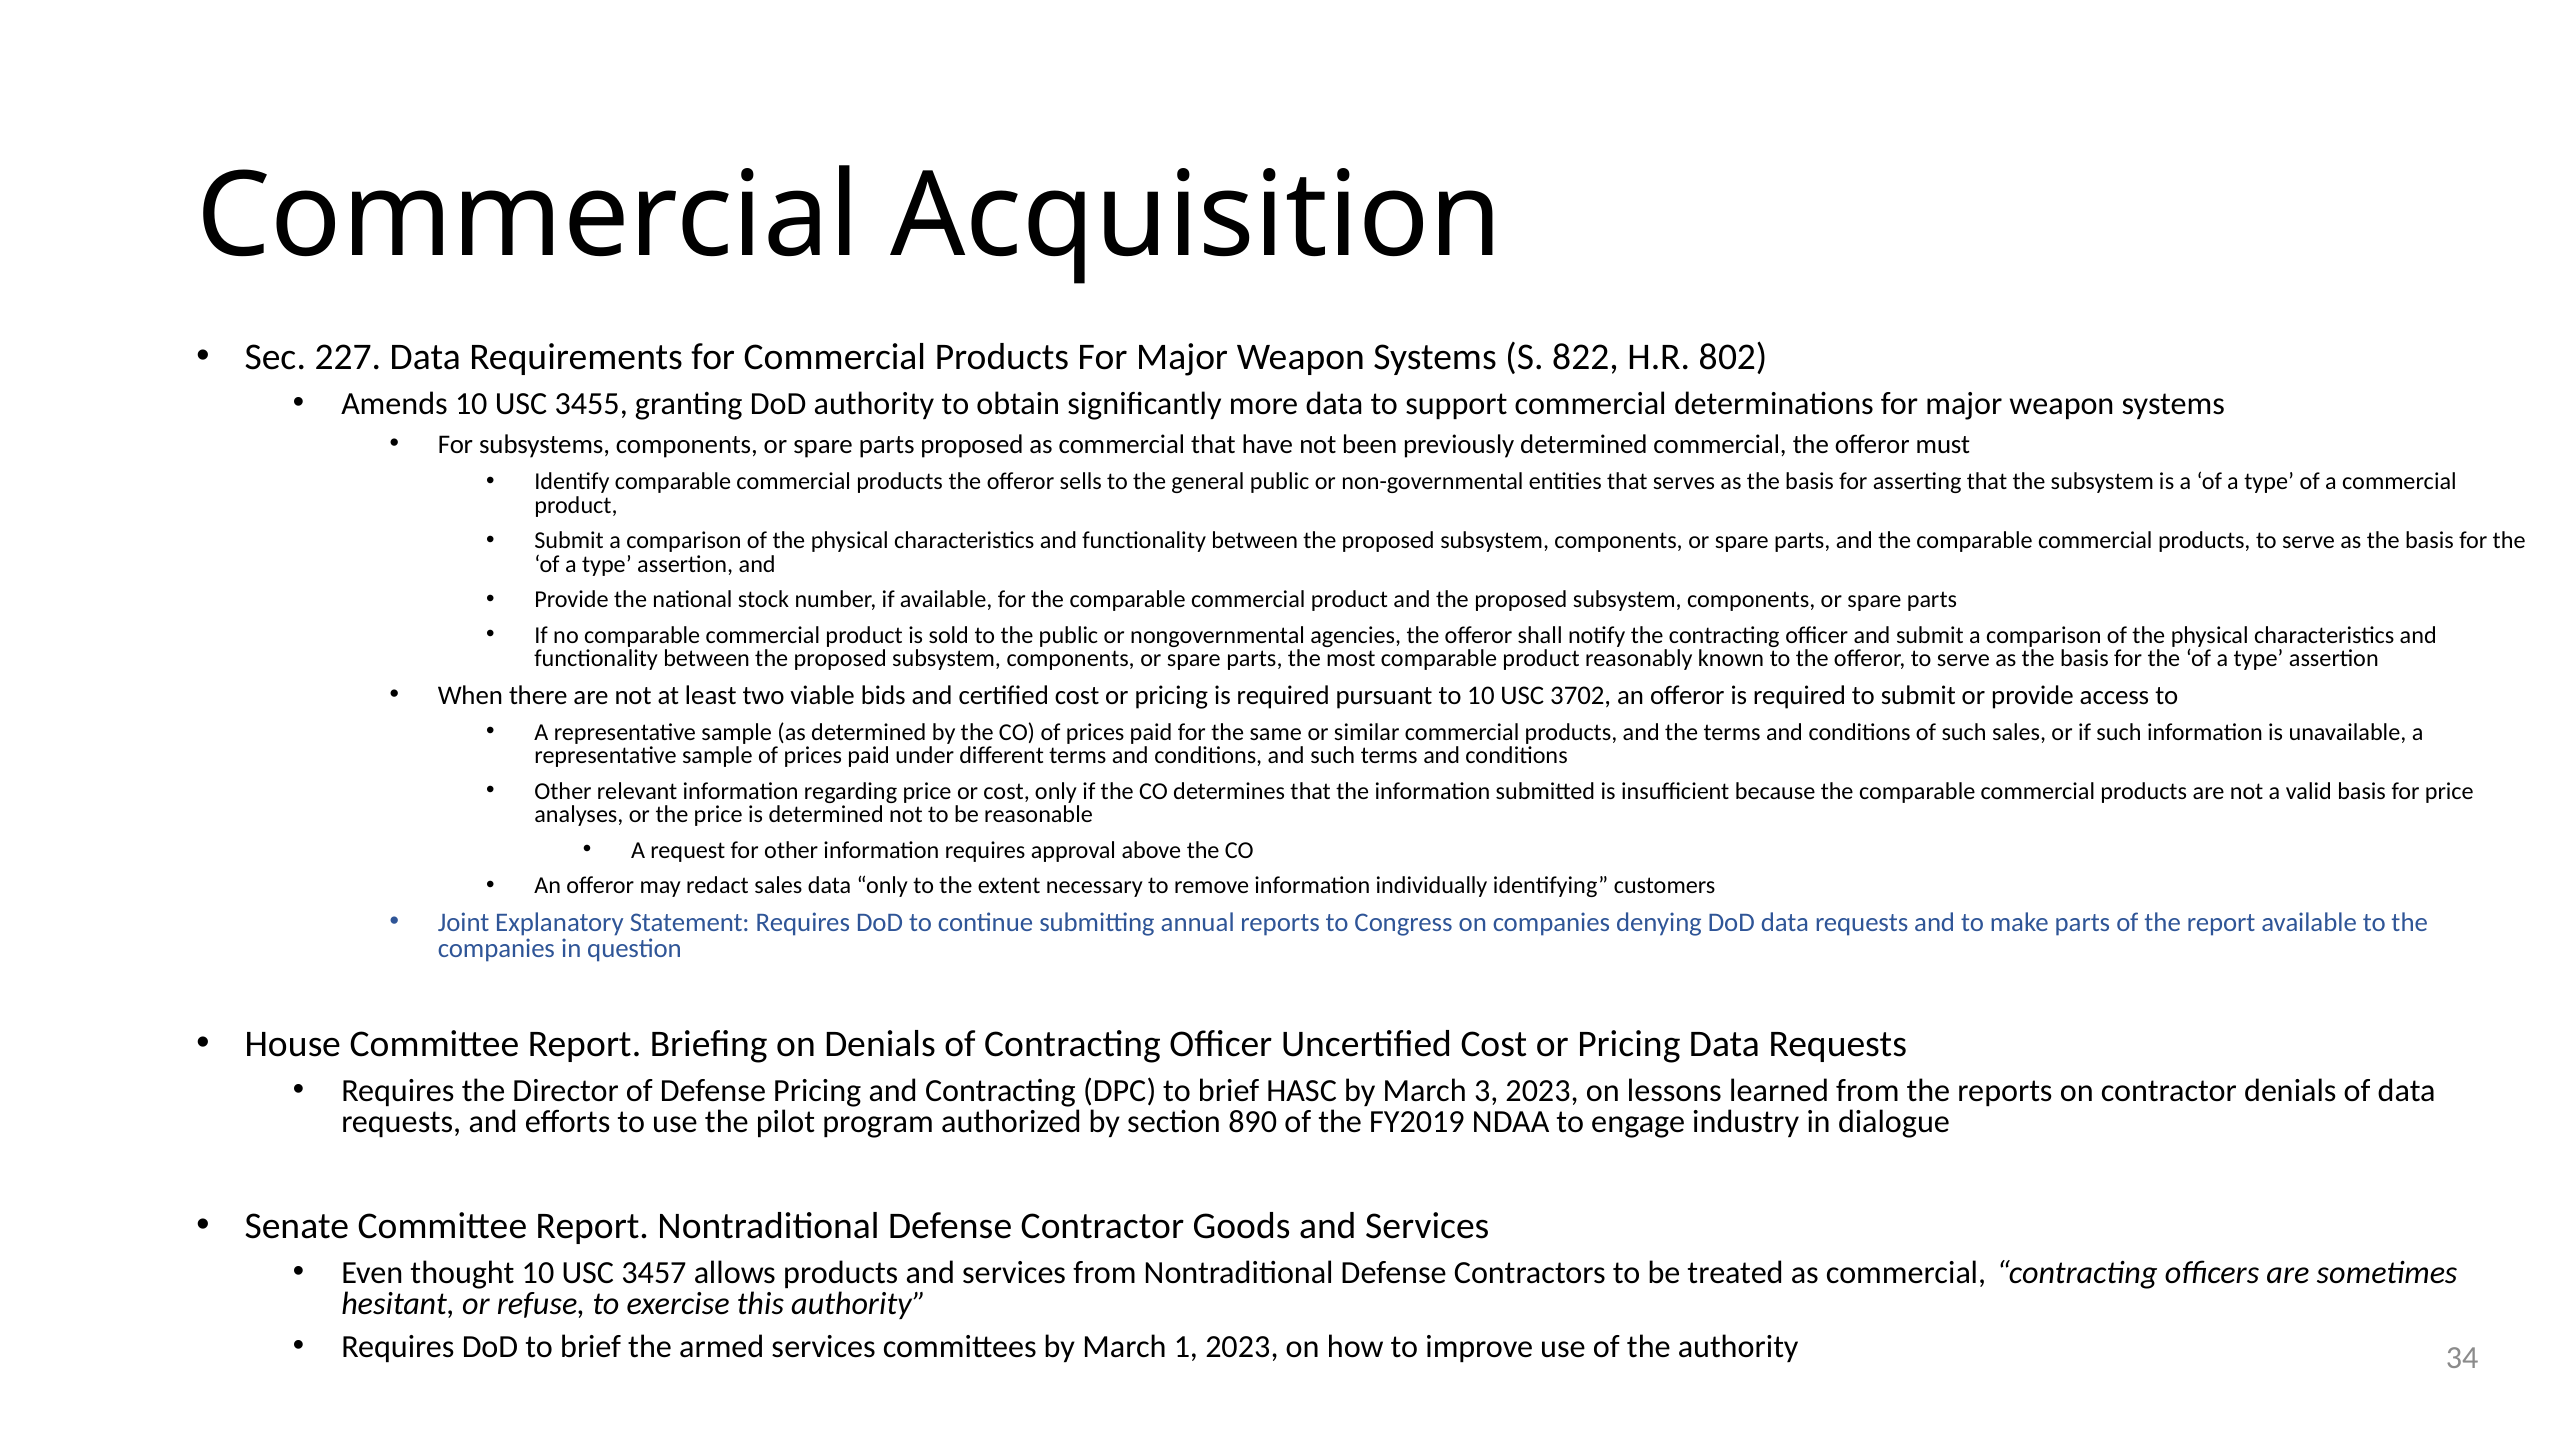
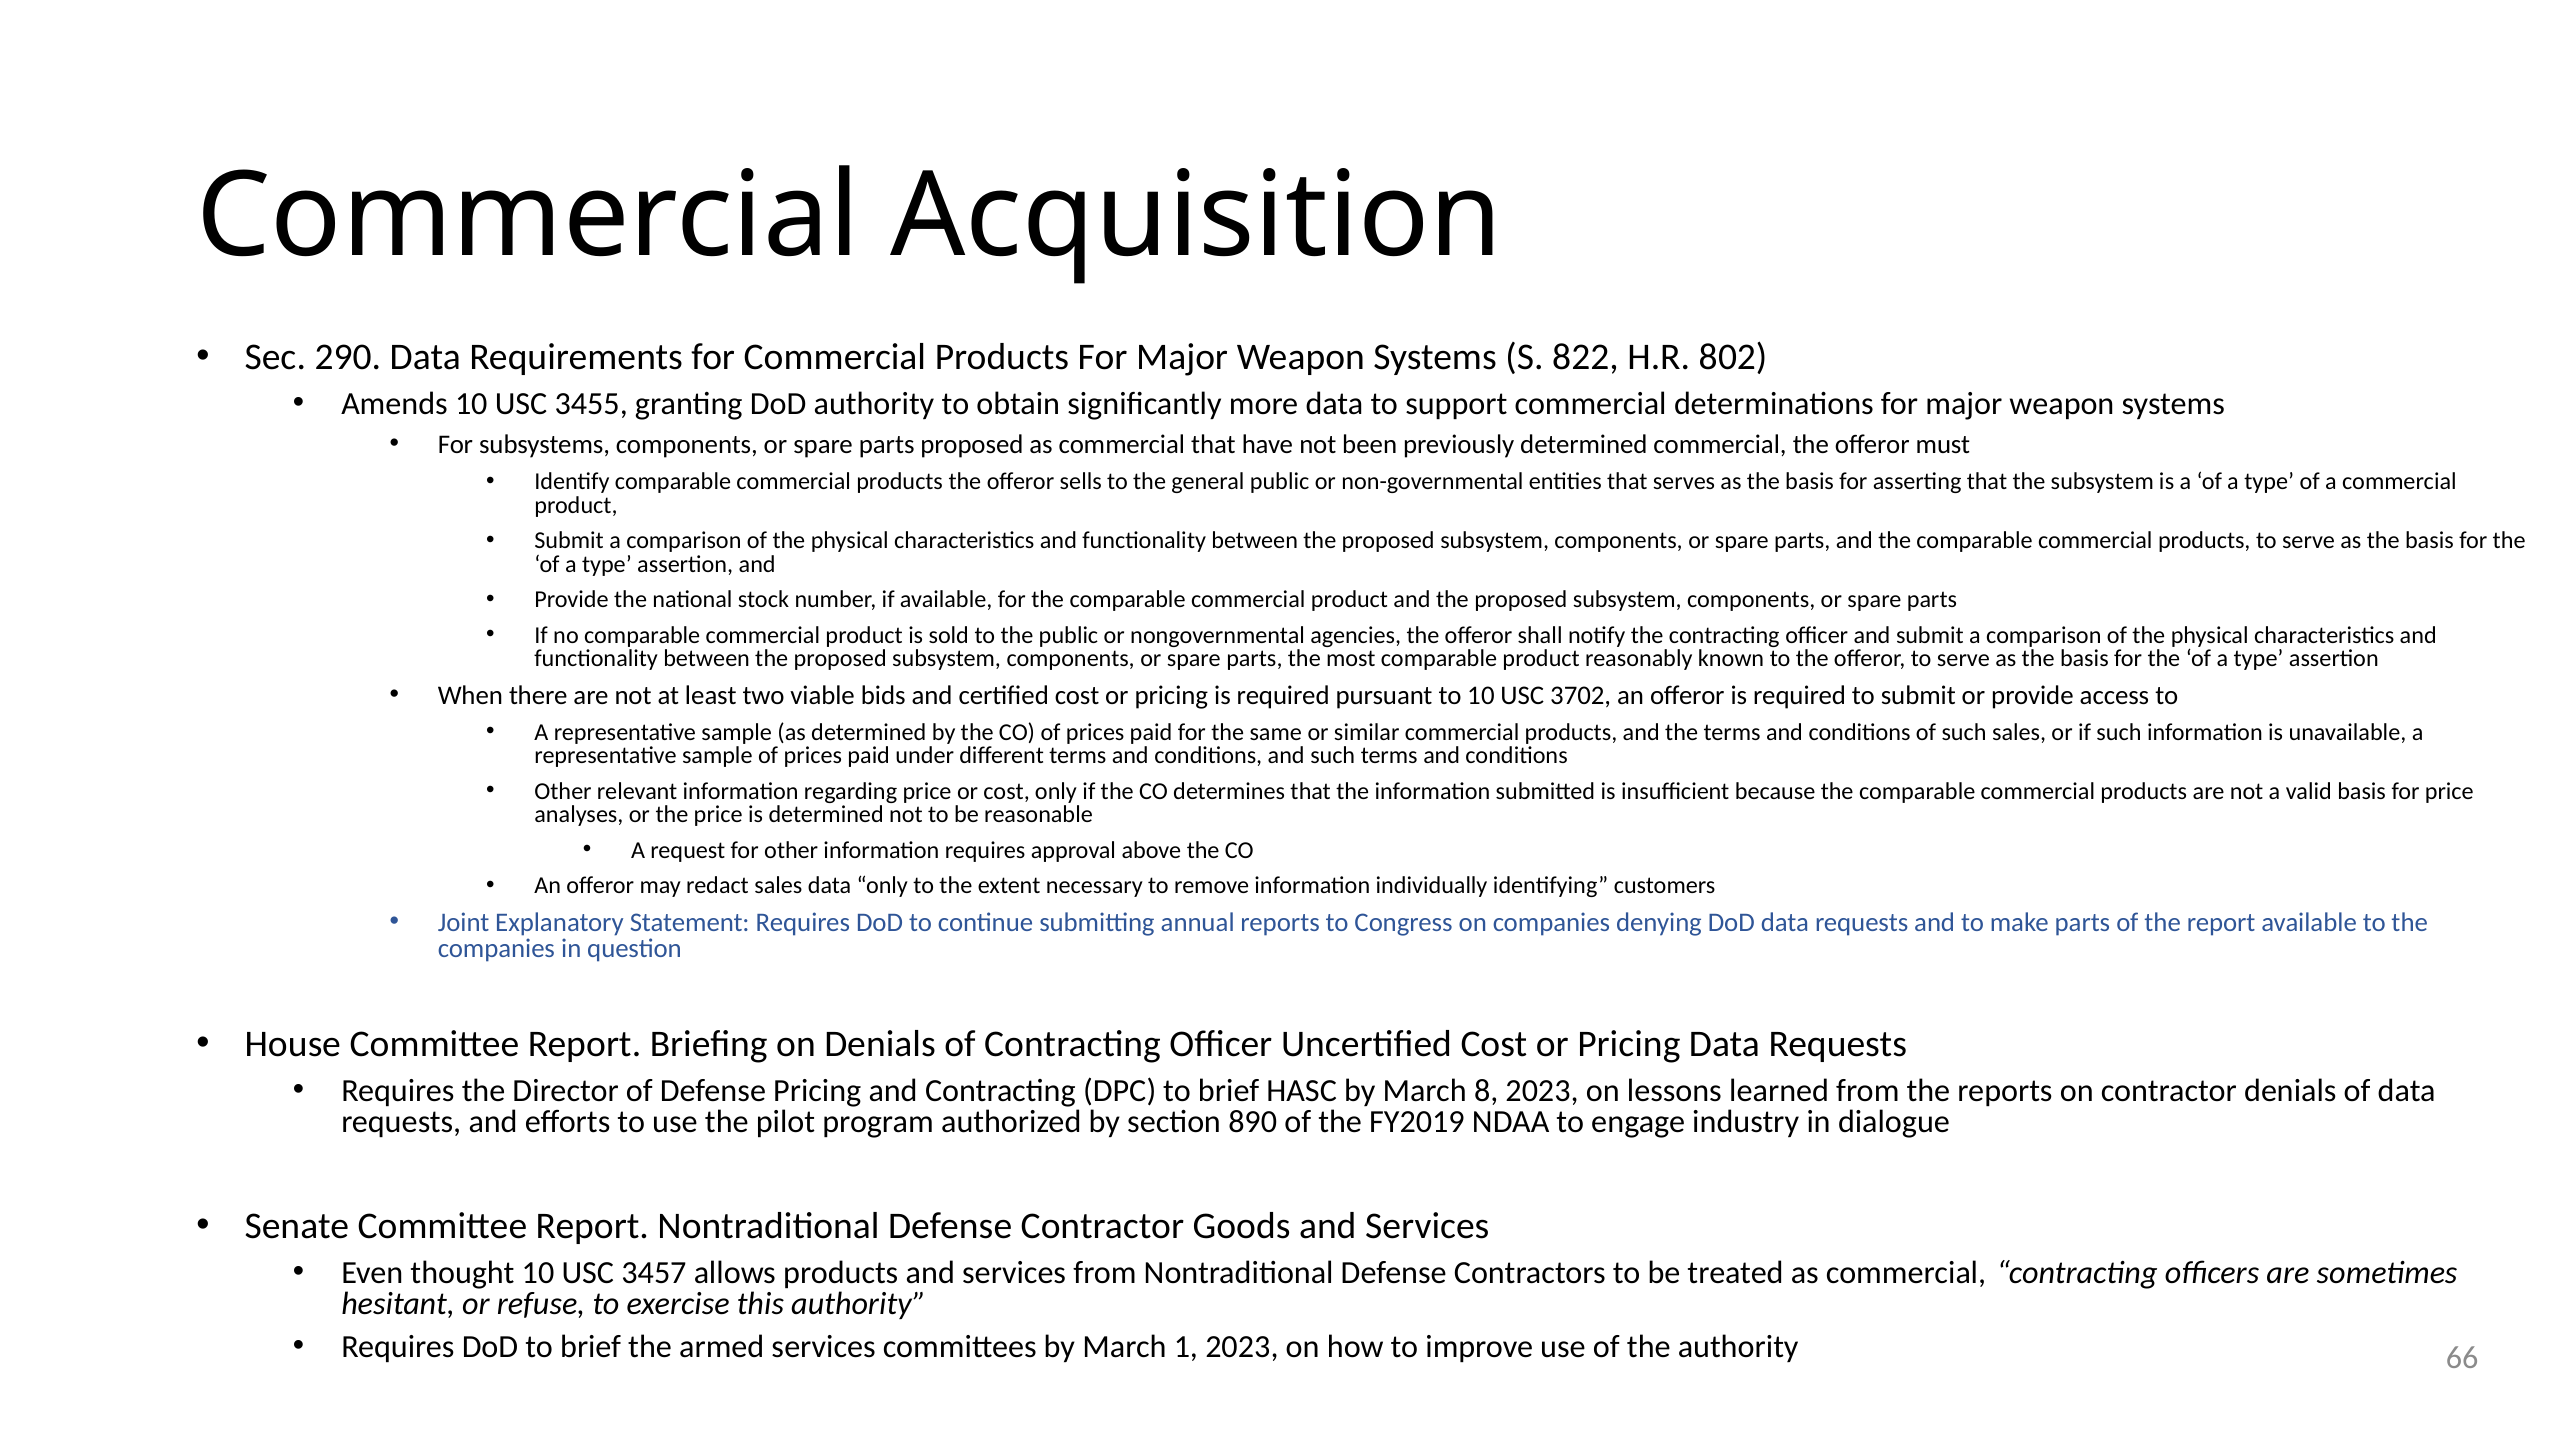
227: 227 -> 290
3: 3 -> 8
34: 34 -> 66
